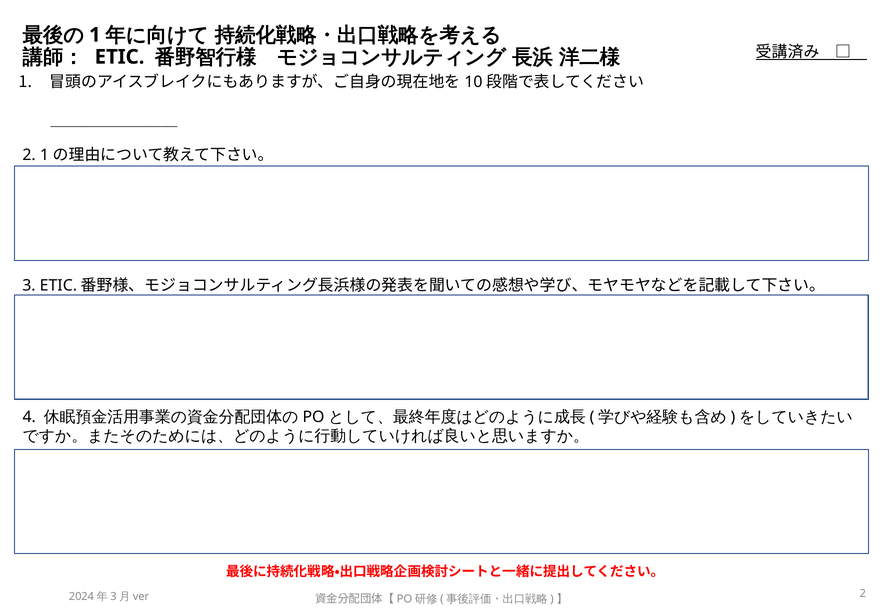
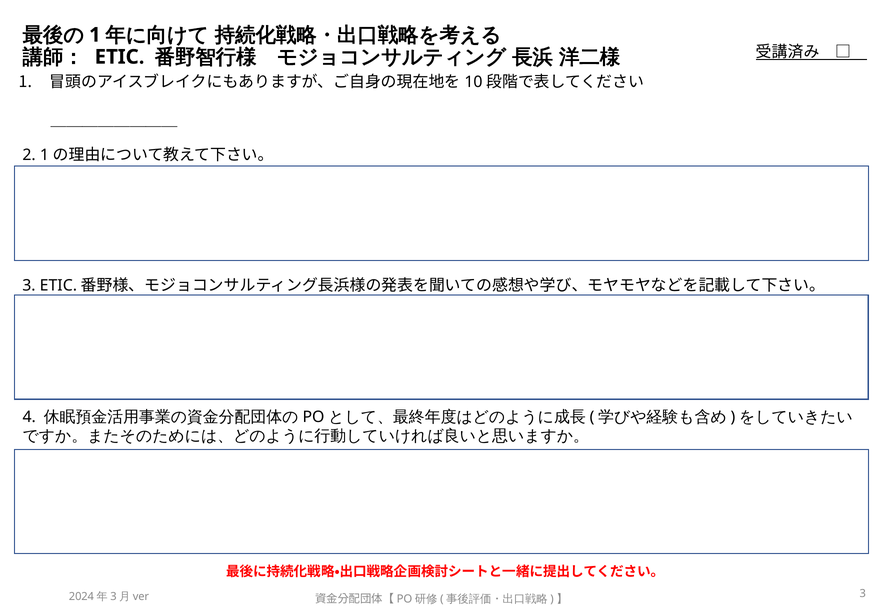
2 at (863, 593): 2 -> 3
